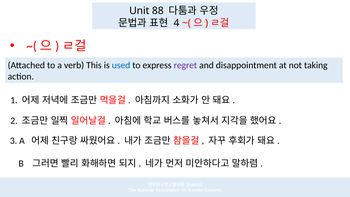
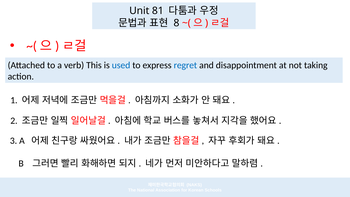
88: 88 -> 81
4: 4 -> 8
regret colour: purple -> blue
